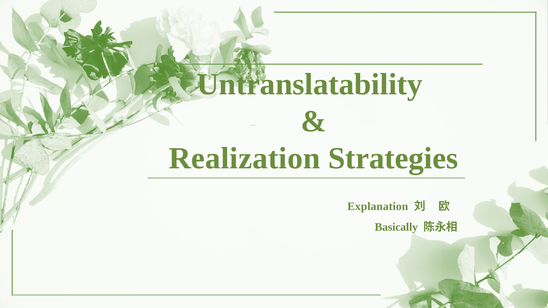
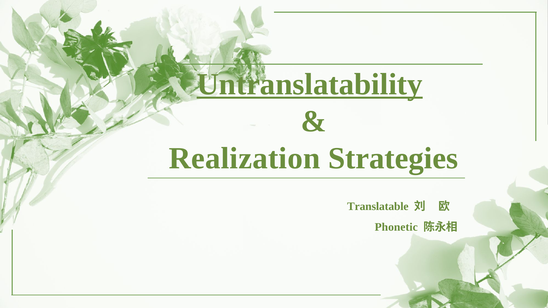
Untranslatability underline: none -> present
Explanation: Explanation -> Translatable
Basically: Basically -> Phonetic
